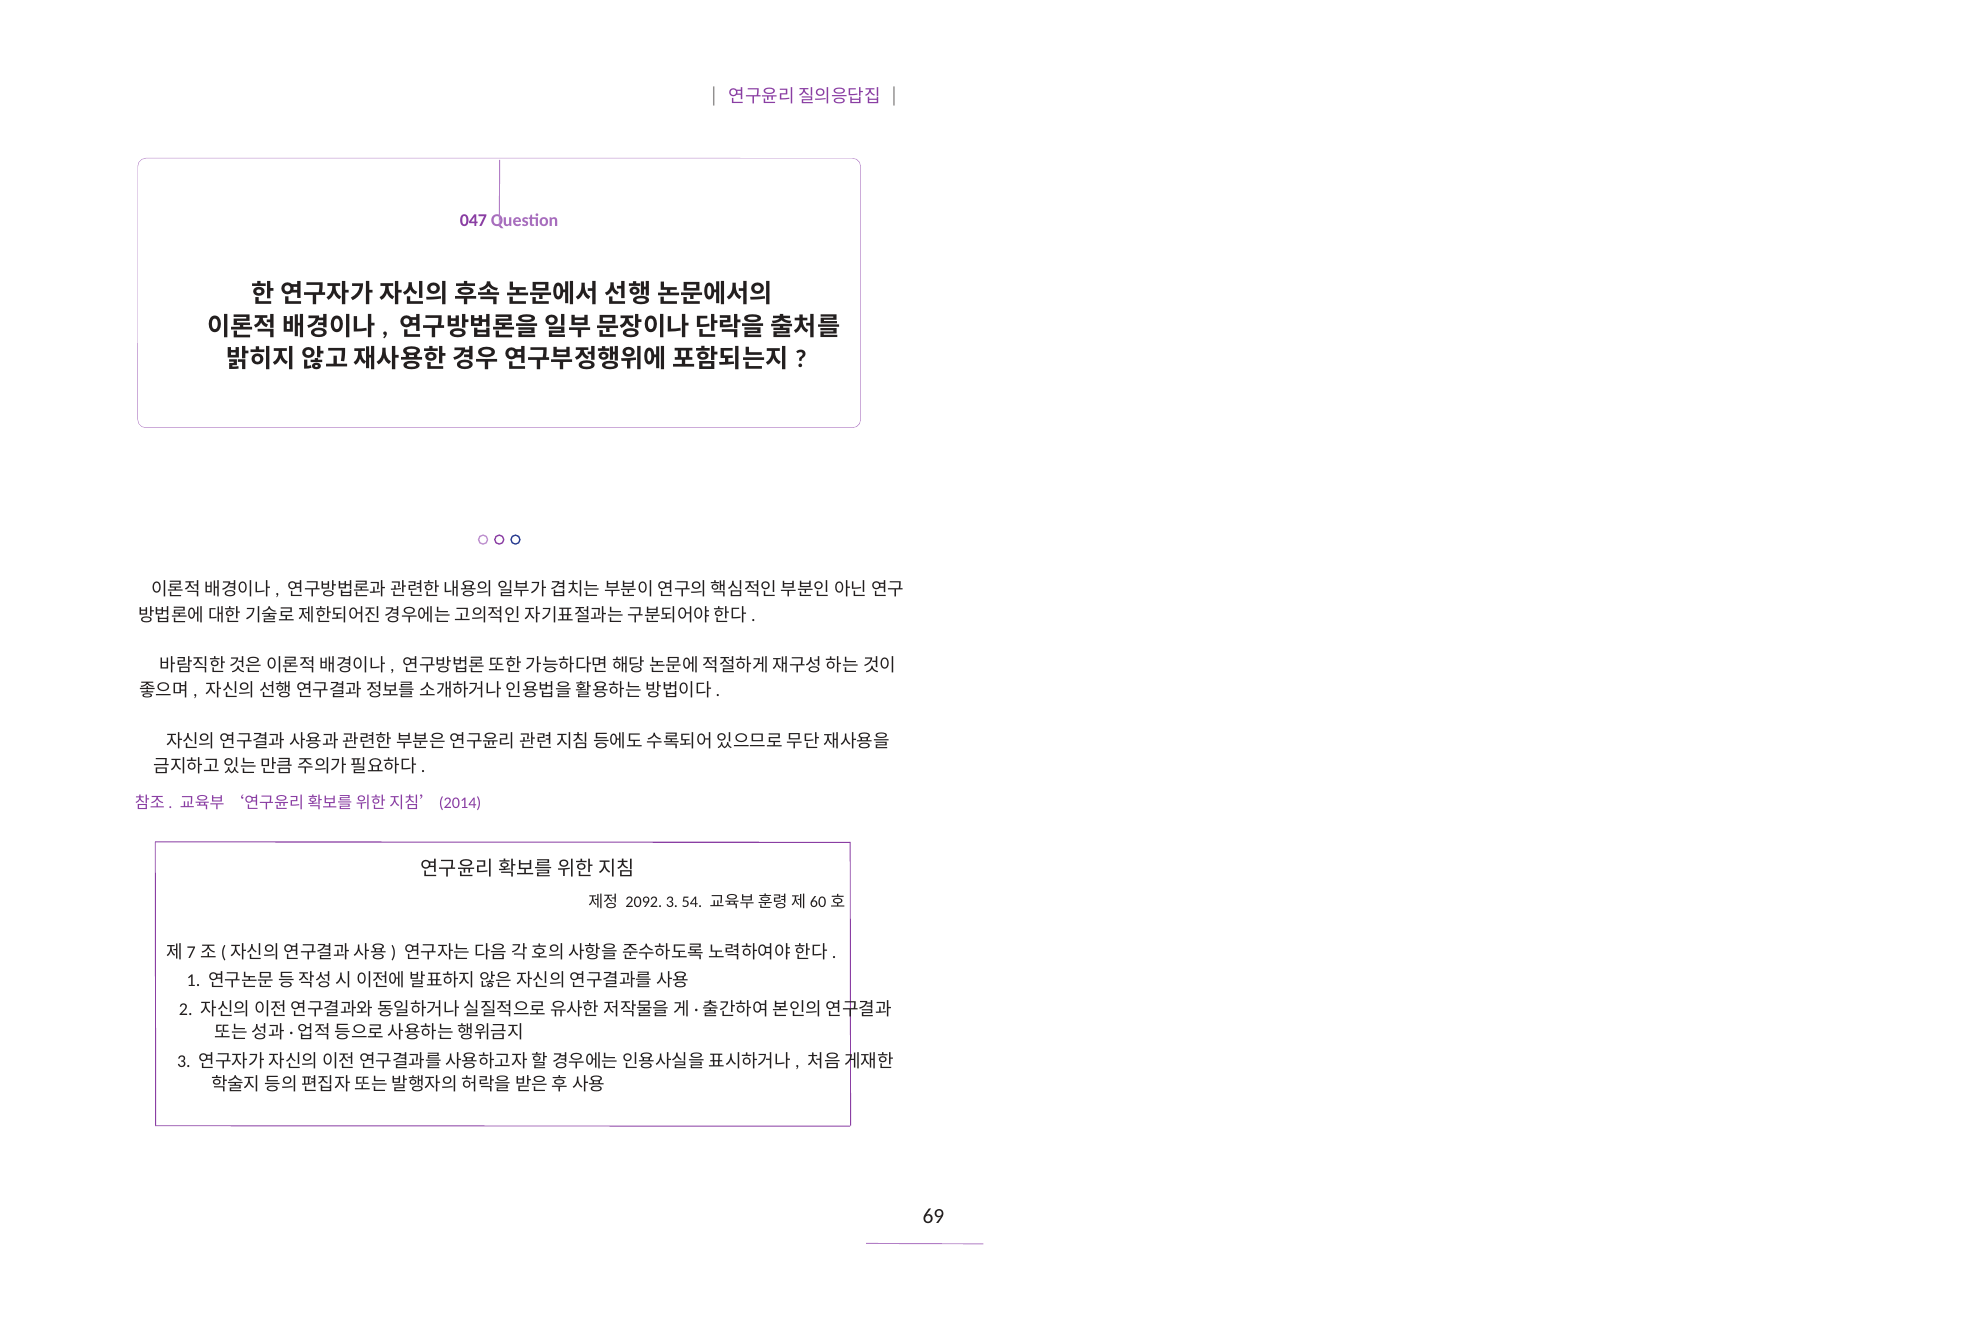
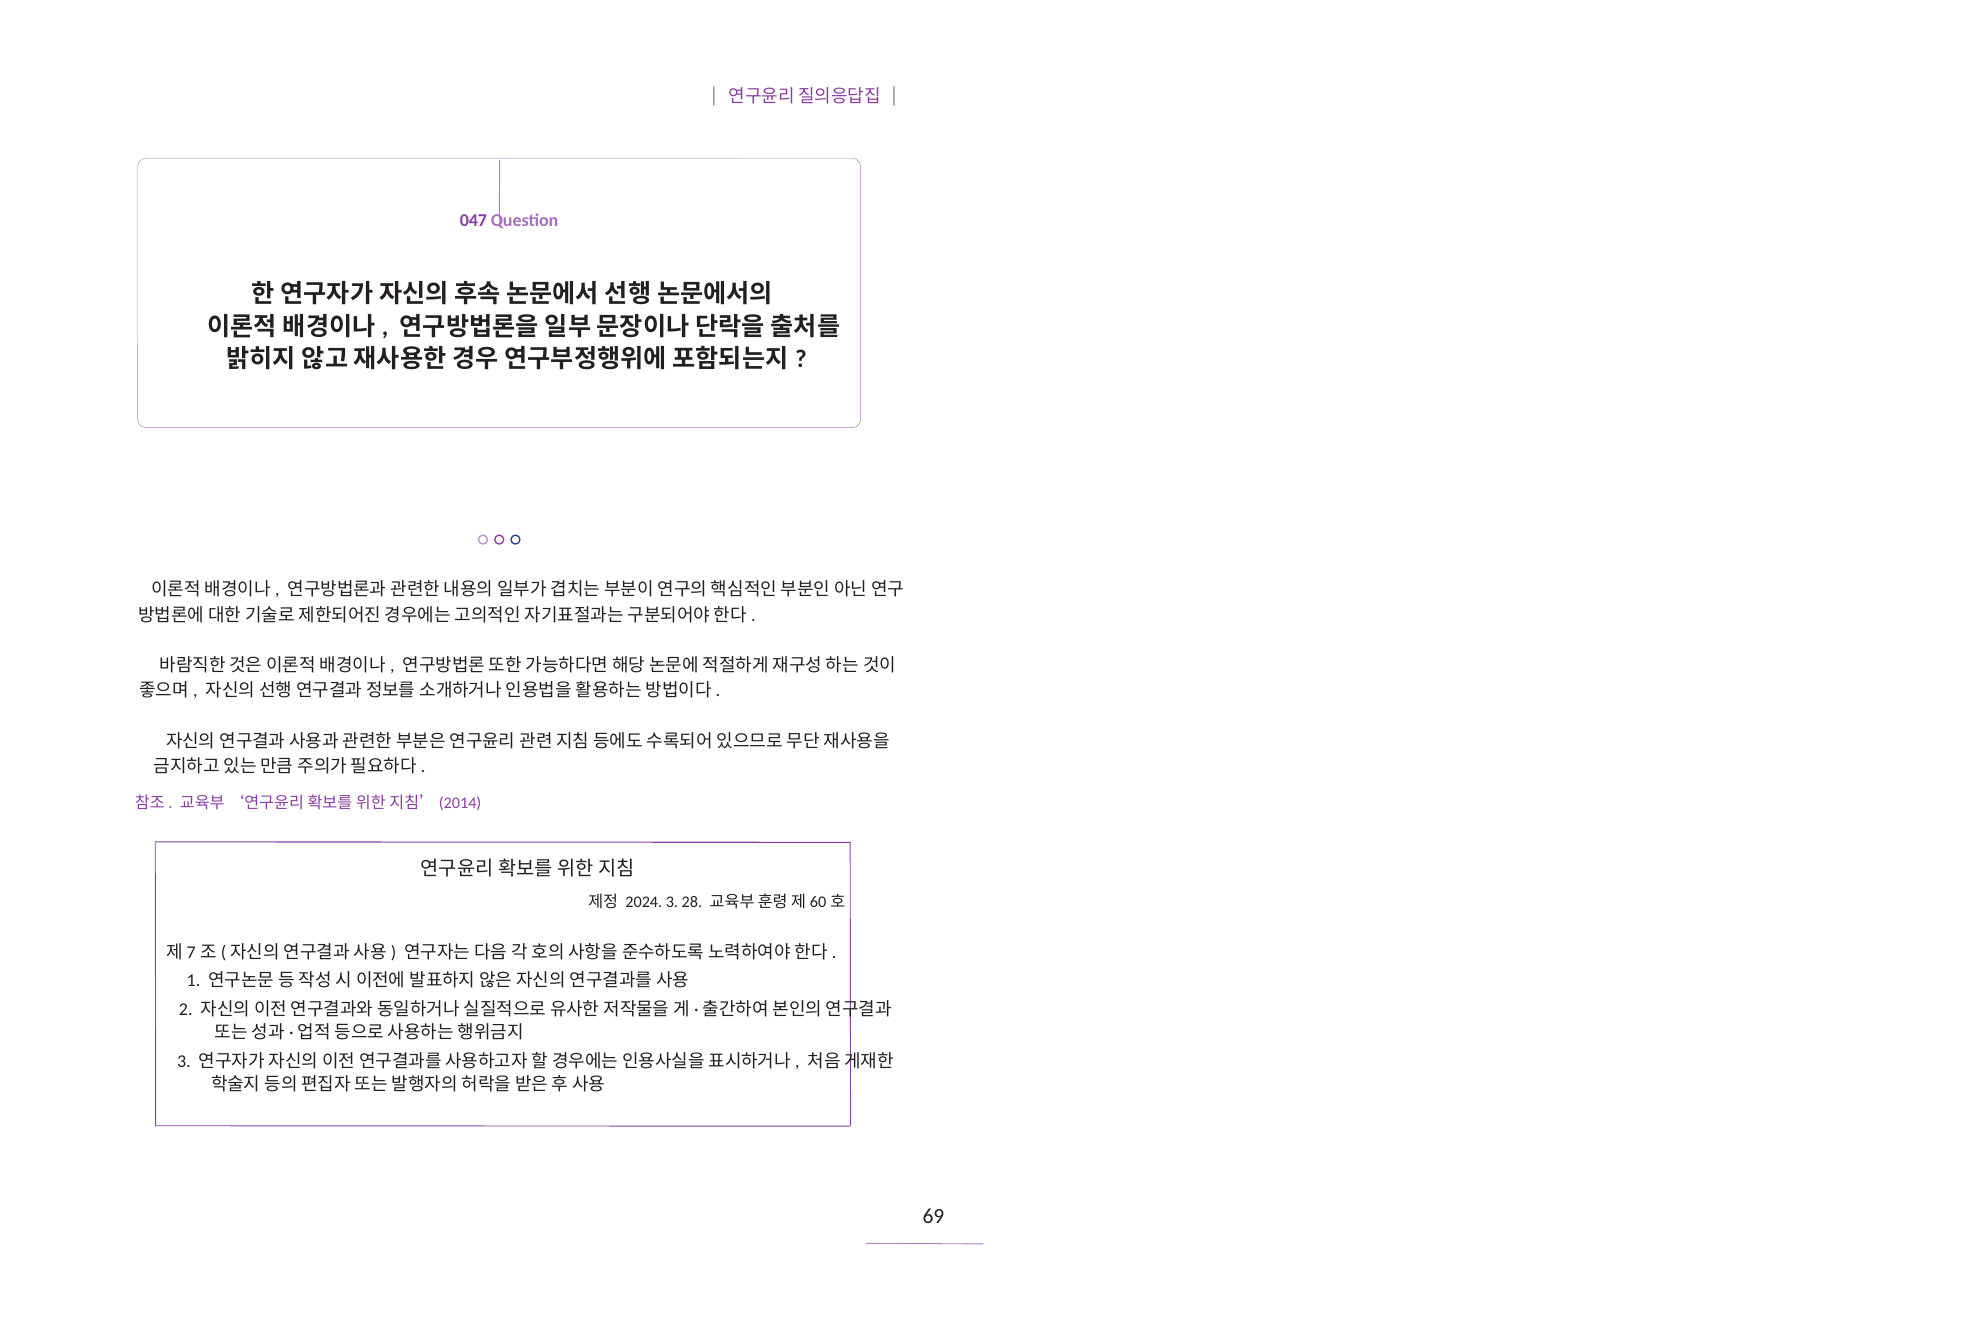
2092: 2092 -> 2024
54: 54 -> 28
